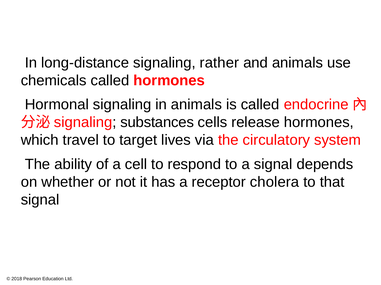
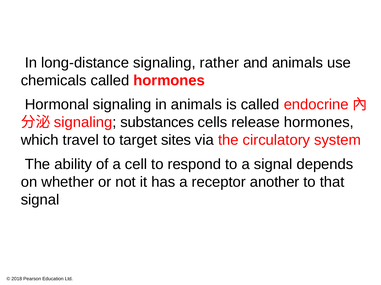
lives: lives -> sites
cholera: cholera -> another
